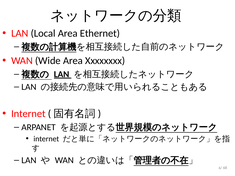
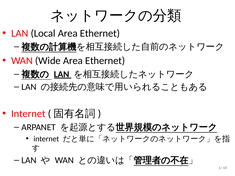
Wide Area Xxxxxxxx: Xxxxxxxx -> Ethernet
